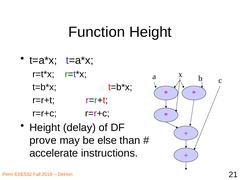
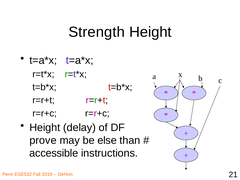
Function: Function -> Strength
accelerate: accelerate -> accessible
